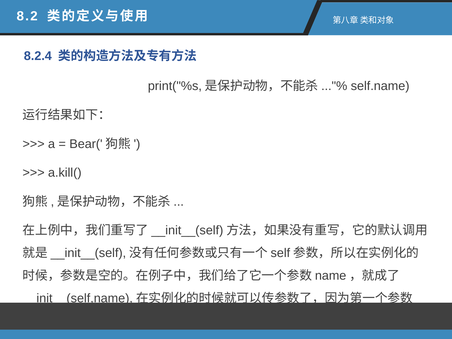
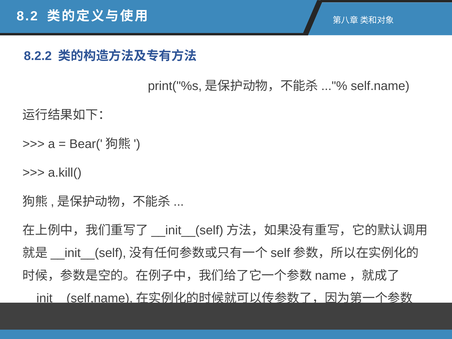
8.2.4: 8.2.4 -> 8.2.2
